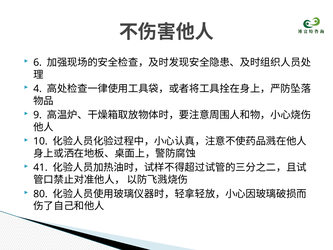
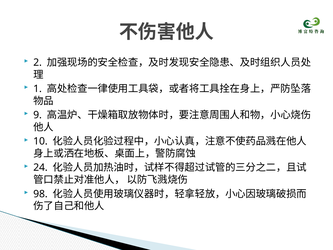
6: 6 -> 2
4: 4 -> 1
41: 41 -> 24
80: 80 -> 98
